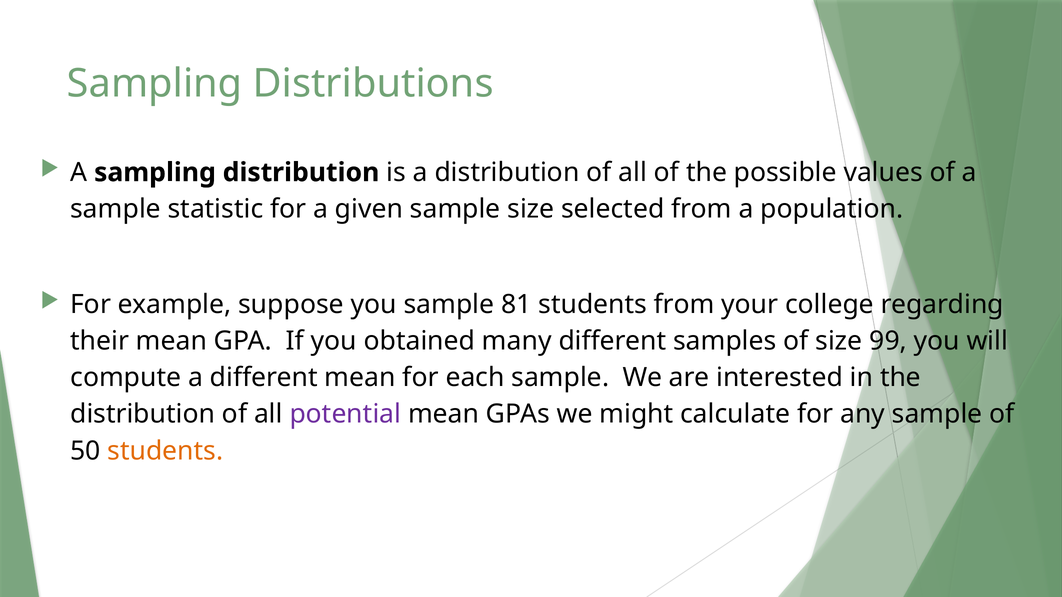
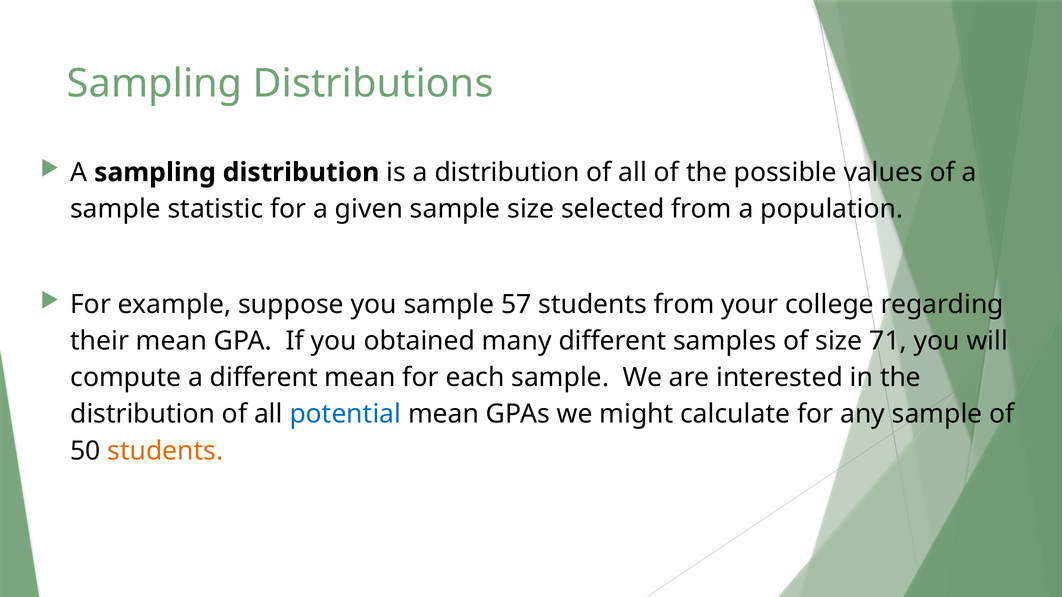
81: 81 -> 57
99: 99 -> 71
potential colour: purple -> blue
